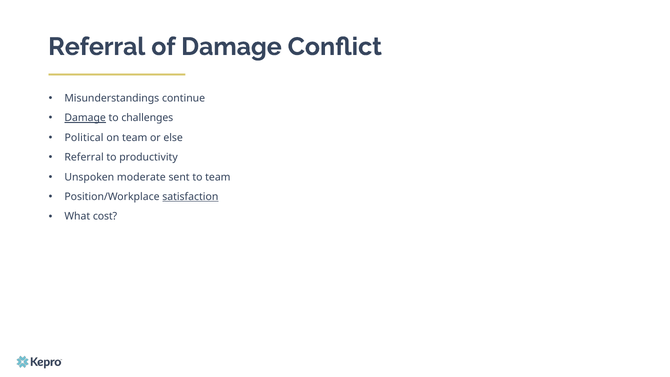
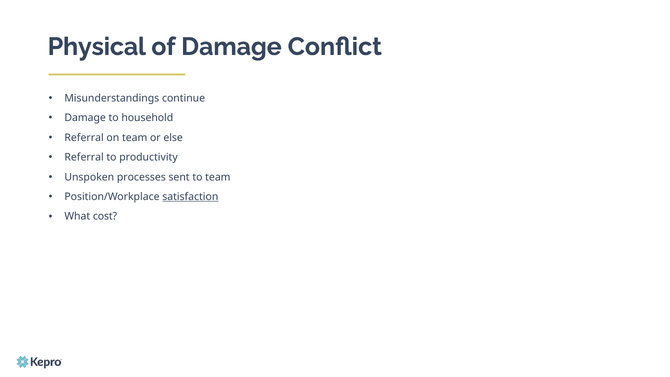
Referral at (97, 47): Referral -> Physical
Damage at (85, 118) underline: present -> none
challenges: challenges -> household
Political at (84, 138): Political -> Referral
moderate: moderate -> processes
